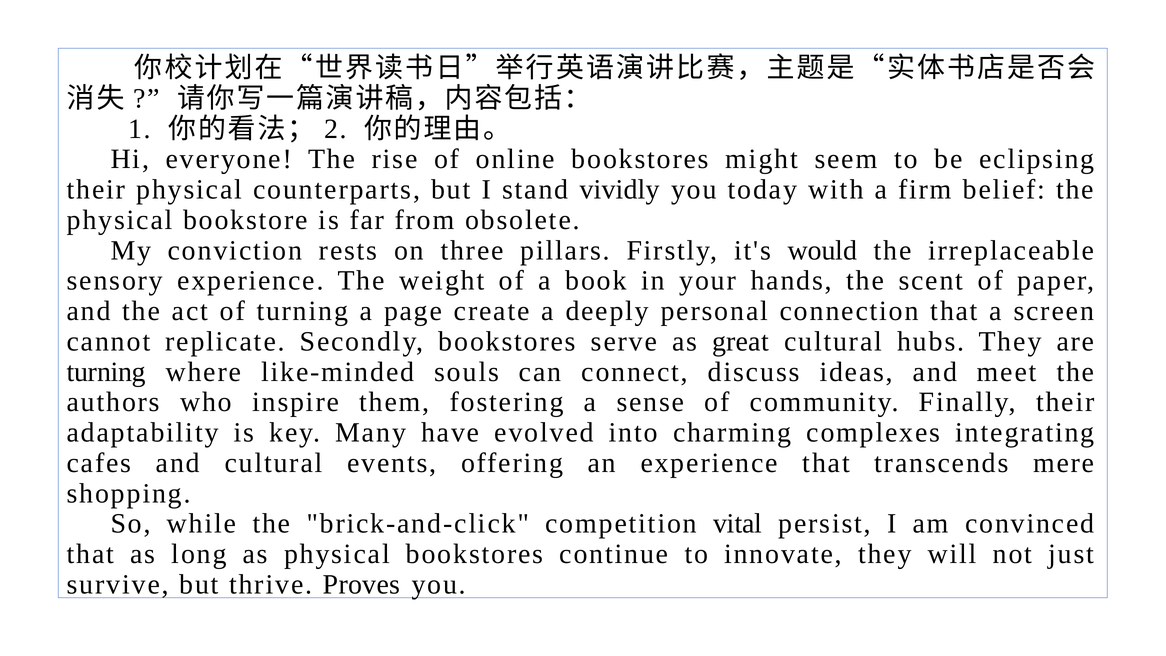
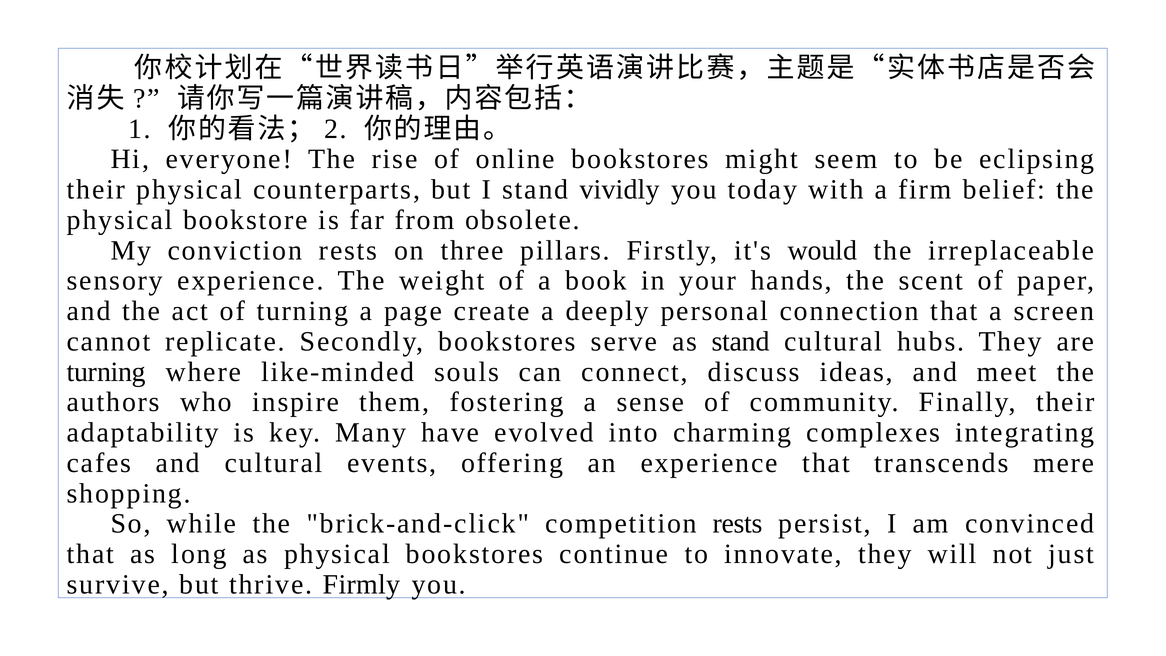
as great: great -> stand
competition vital: vital -> rests
Proves: Proves -> Firmly
